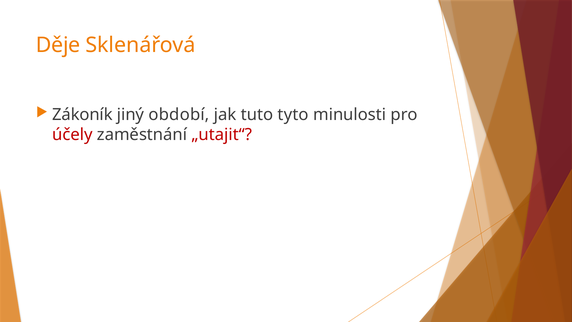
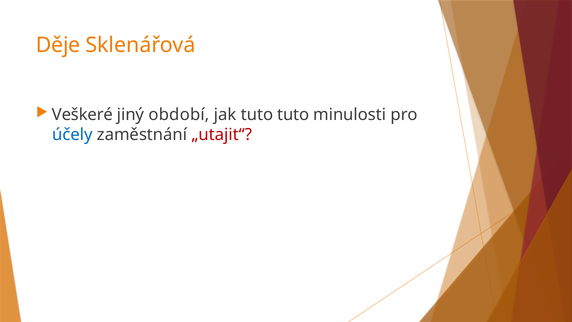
Zákoník: Zákoník -> Veškeré
tuto tyto: tyto -> tuto
účely colour: red -> blue
